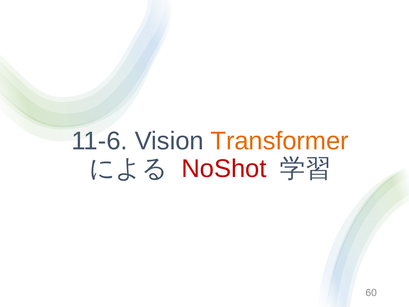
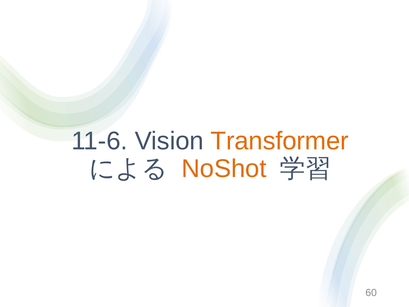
NoShot colour: red -> orange
